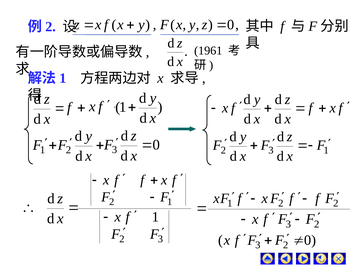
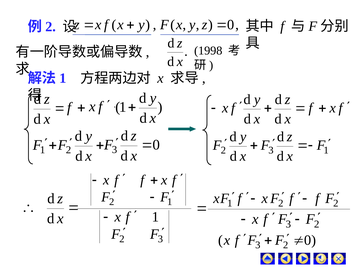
1961: 1961 -> 1998
